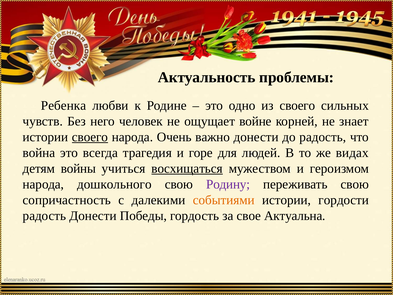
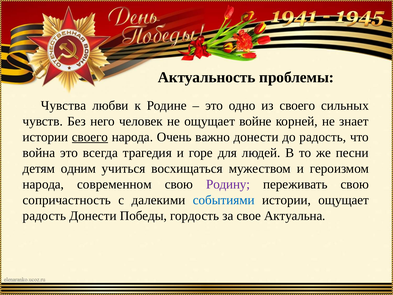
Ребенка: Ребенка -> Чувства
видах: видах -> песни
войны: войны -> одним
восхищаться underline: present -> none
дошкольного: дошкольного -> современном
событиями colour: orange -> blue
истории гордости: гордости -> ощущает
